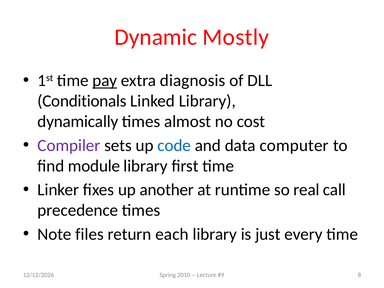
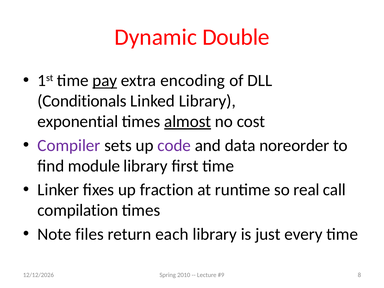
Mostly: Mostly -> Double
diagnosis: diagnosis -> encoding
dynamically: dynamically -> exponential
almost underline: none -> present
code colour: blue -> purple
computer: computer -> noreorder
another: another -> fraction
precedence: precedence -> compilation
